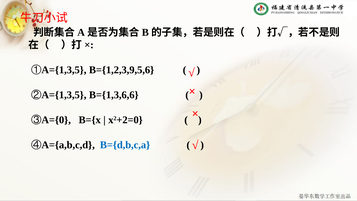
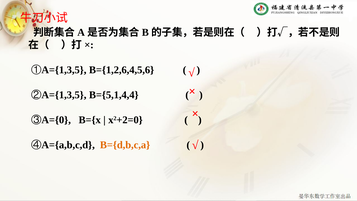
B={1,2,3,9,5,6: B={1,2,3,9,5,6 -> B={1,2,6,4,5,6
B={1,3,6,6: B={1,3,6,6 -> B={5,1,4,4
B={d,b,c,a colour: blue -> orange
